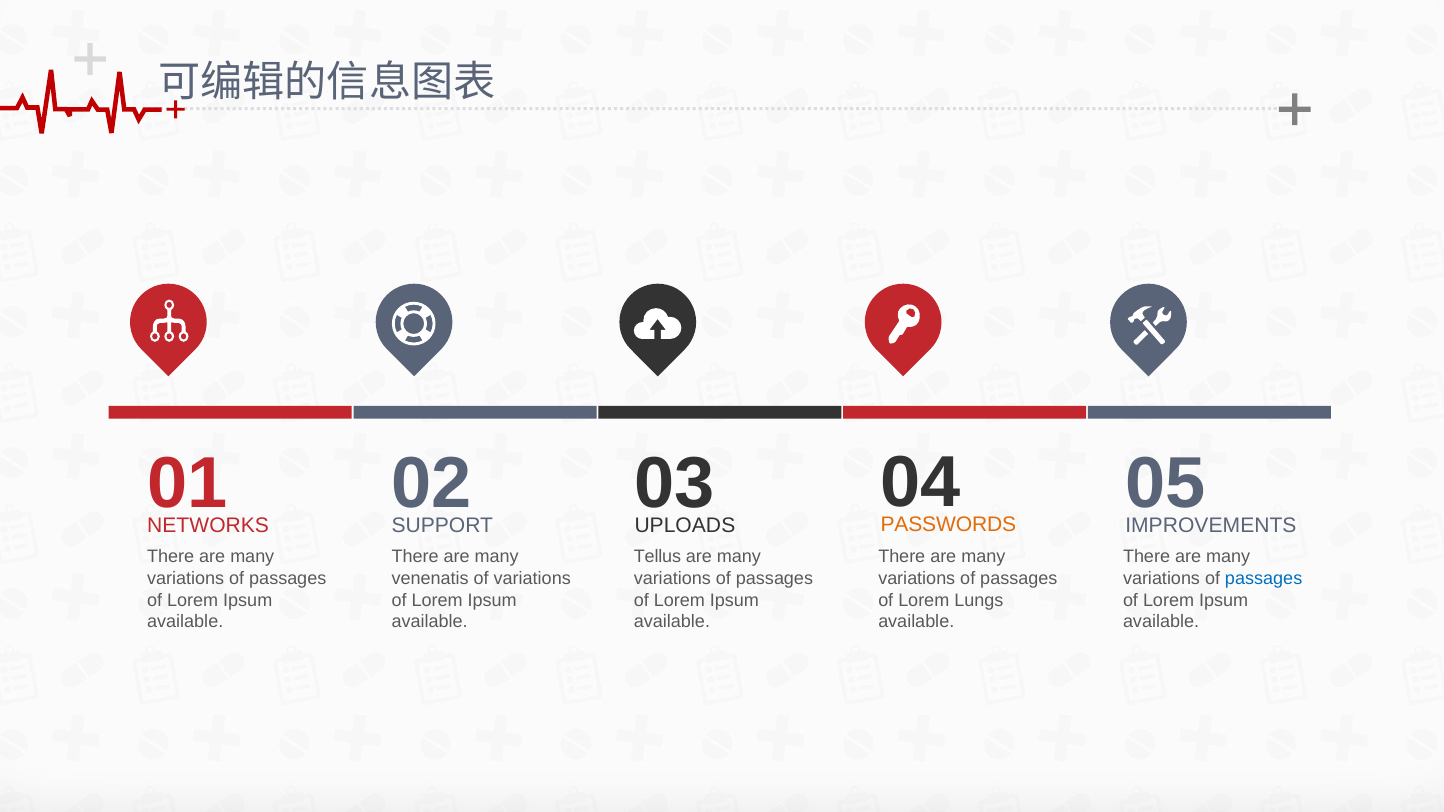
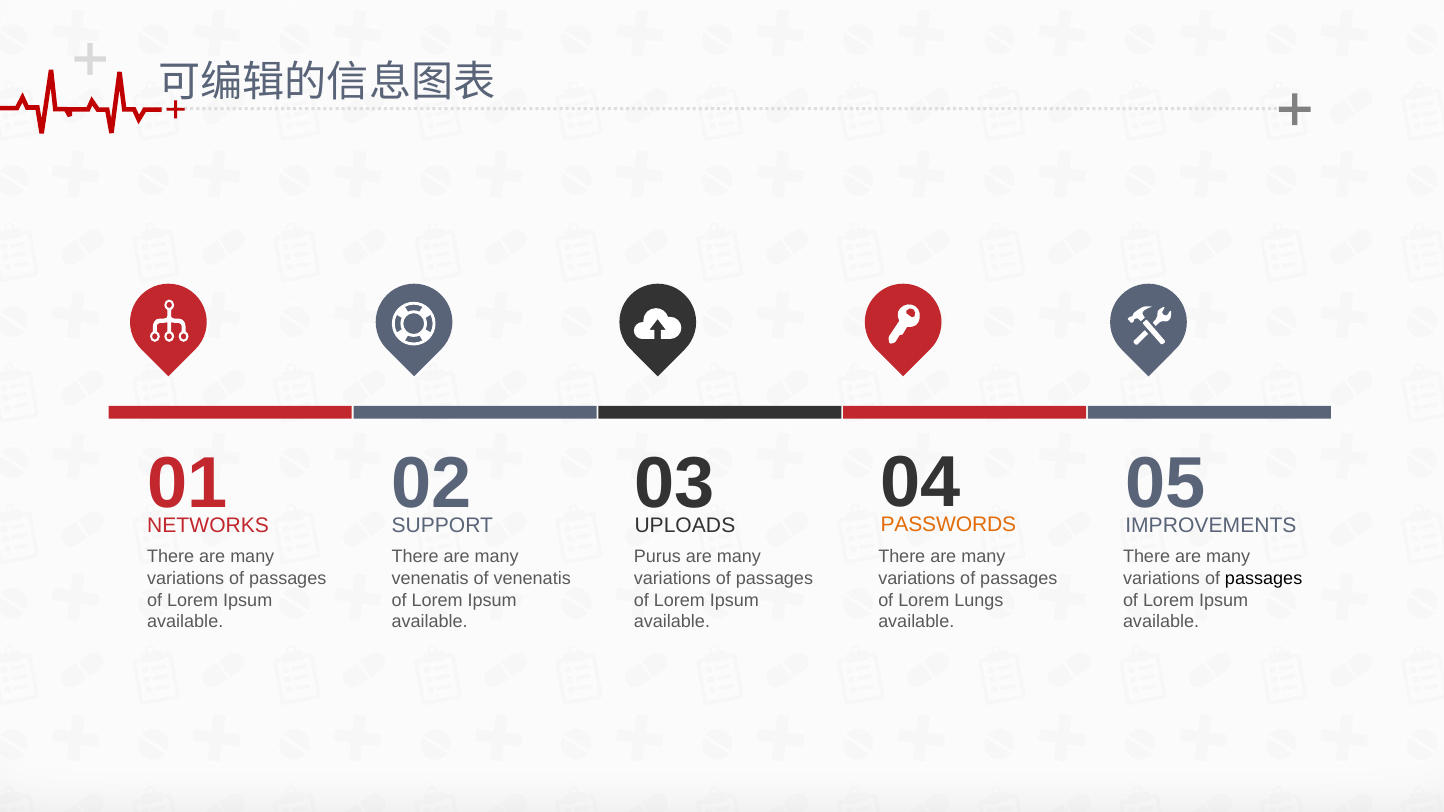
Tellus: Tellus -> Purus
of variations: variations -> venenatis
passages at (1264, 579) colour: blue -> black
